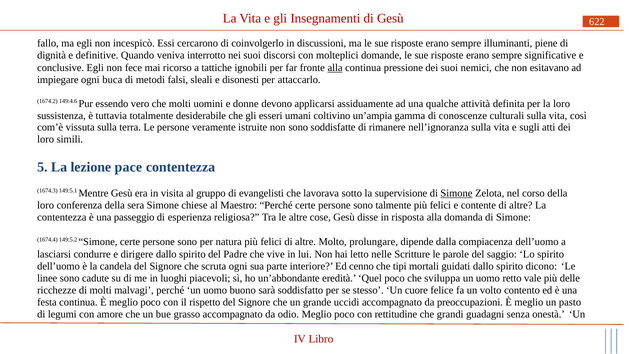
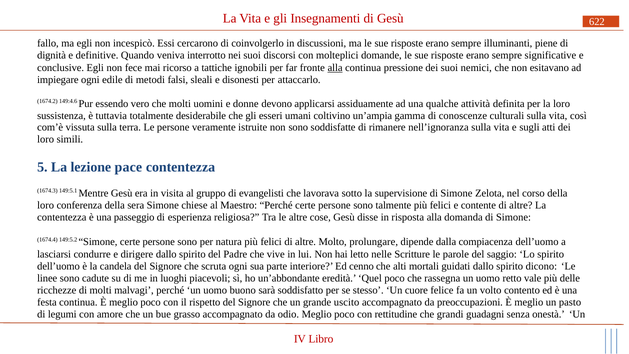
buca: buca -> edile
Simone at (456, 193) underline: present -> none
tipi: tipi -> alti
sviluppa: sviluppa -> rassegna
uccidi: uccidi -> uscito
